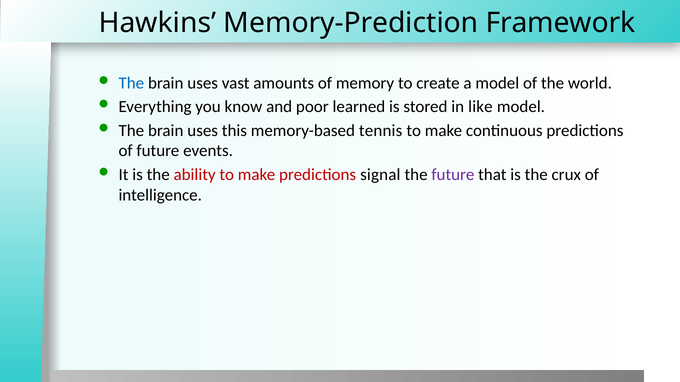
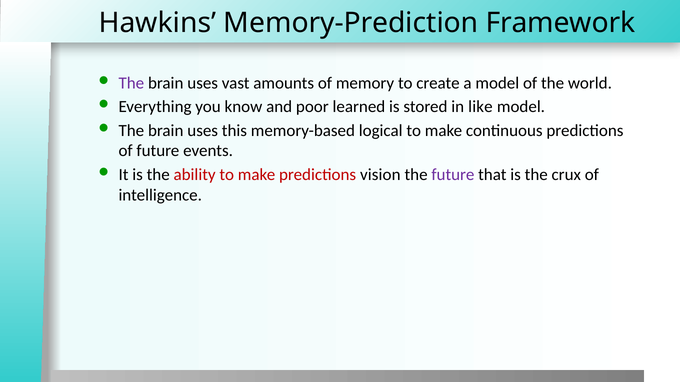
The at (131, 83) colour: blue -> purple
tennis: tennis -> logical
signal: signal -> vision
